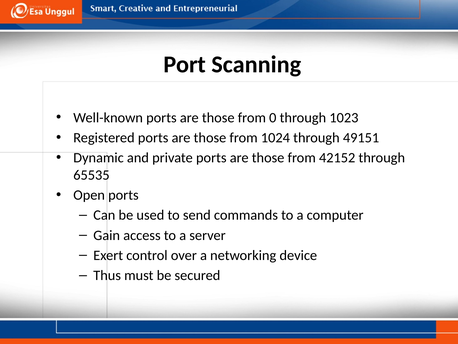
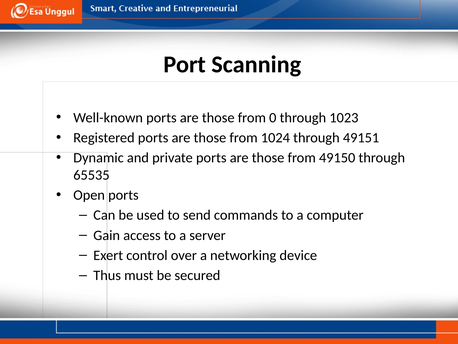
42152: 42152 -> 49150
